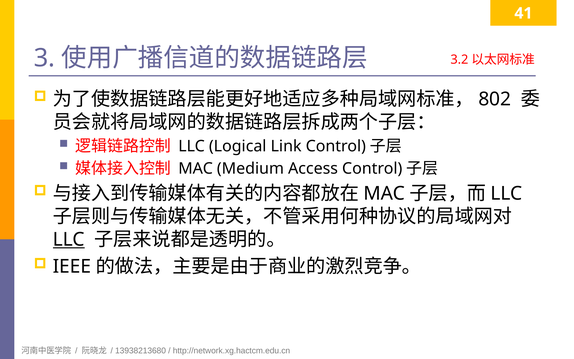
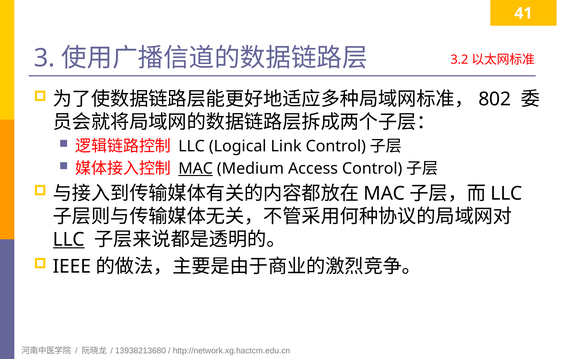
MAC at (196, 168) underline: none -> present
